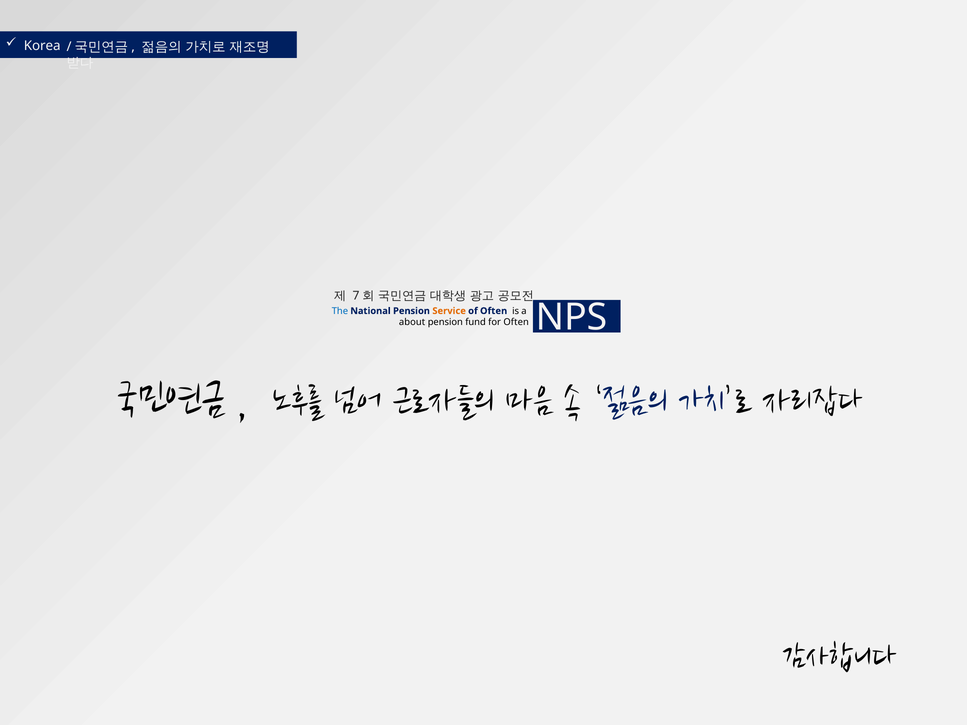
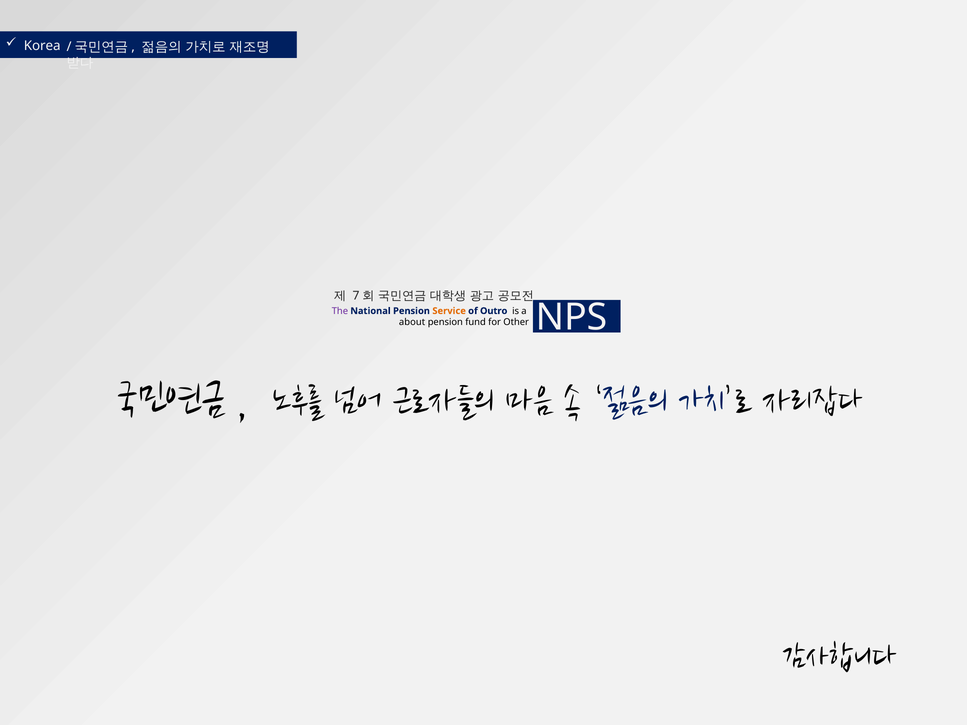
The colour: blue -> purple
of Often: Often -> Outro
for Often: Often -> Other
